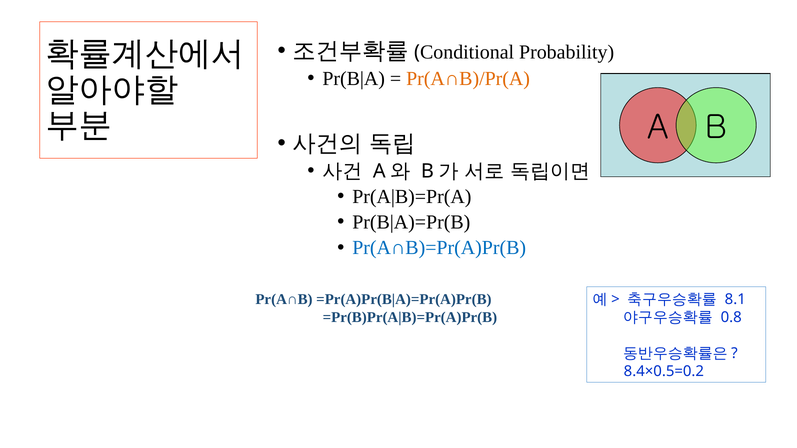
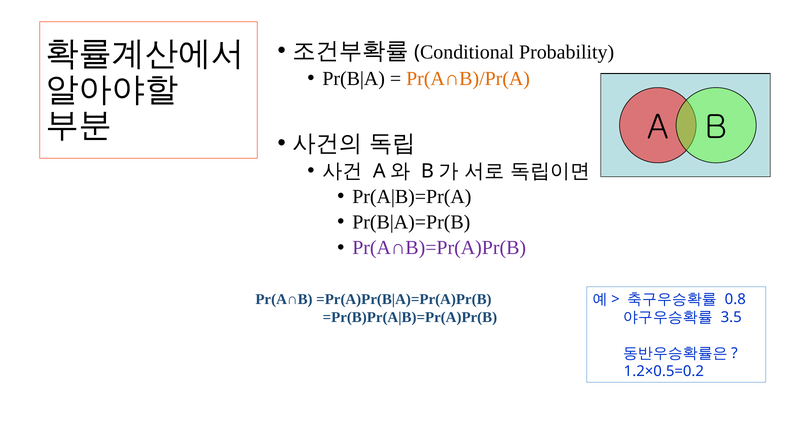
Pr(A∩B)=Pr(A)Pr(B colour: blue -> purple
8.1: 8.1 -> 0.8
0.8: 0.8 -> 3.5
8.4×0.5=0.2: 8.4×0.5=0.2 -> 1.2×0.5=0.2
